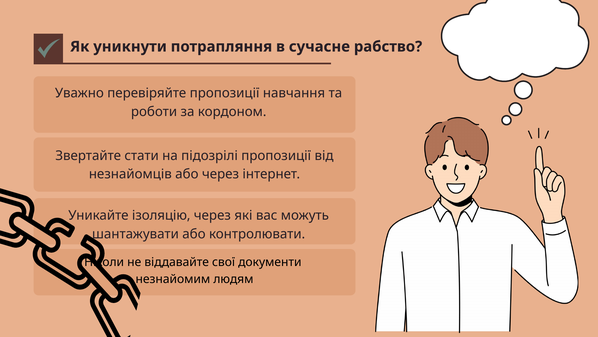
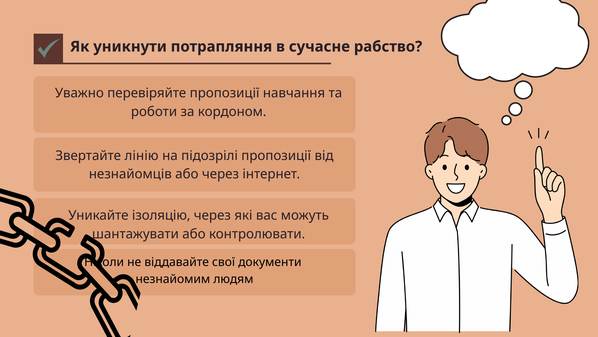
стати: стати -> лінію
